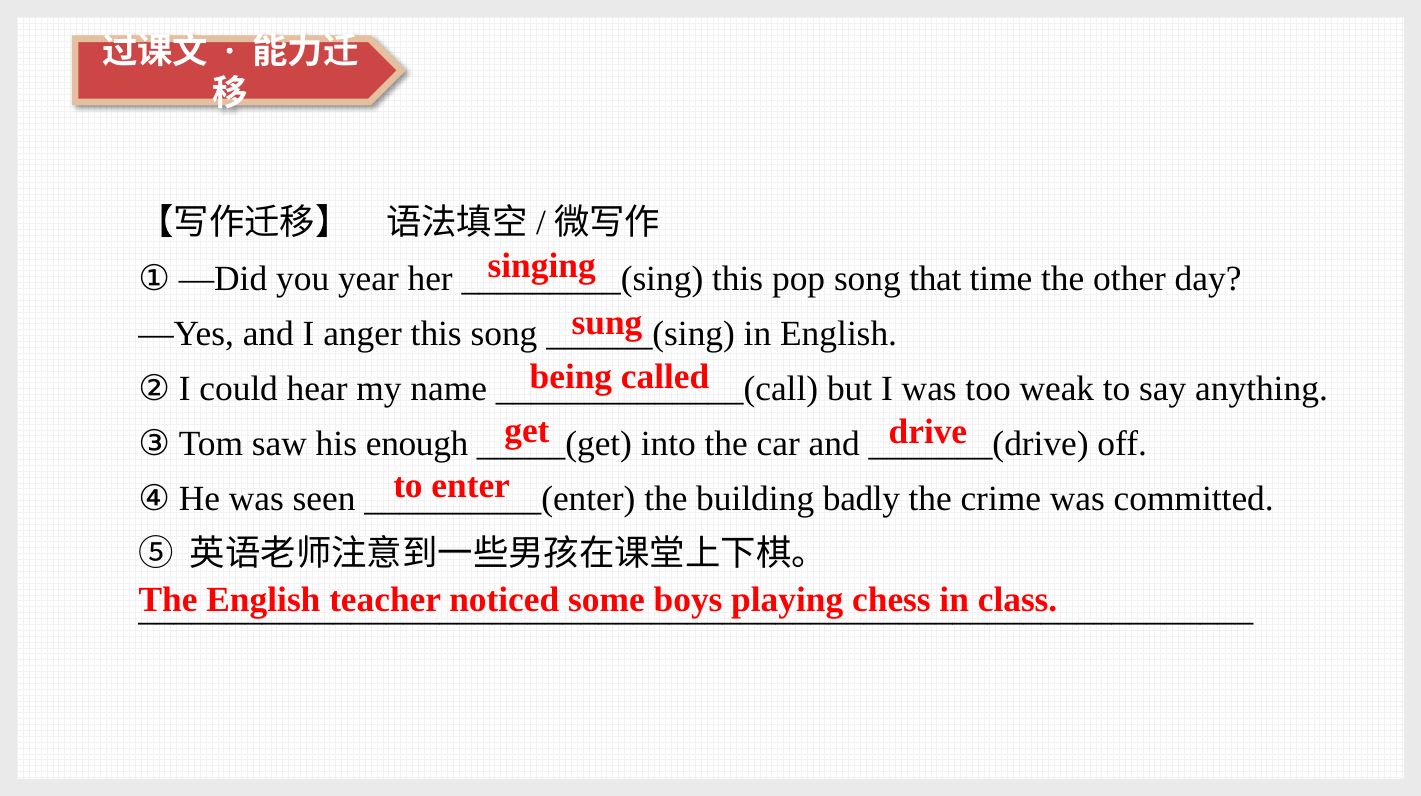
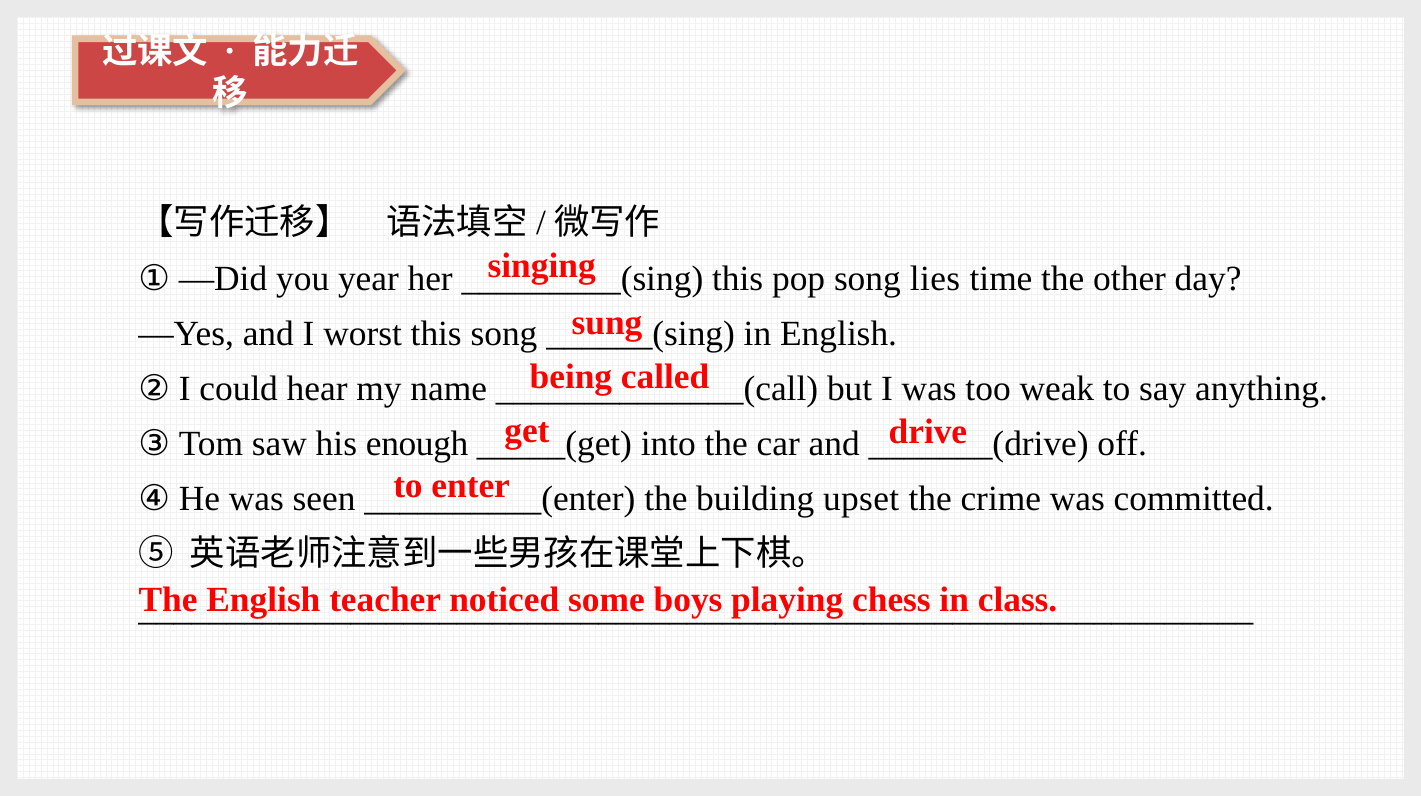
that: that -> lies
anger: anger -> worst
badly: badly -> upset
